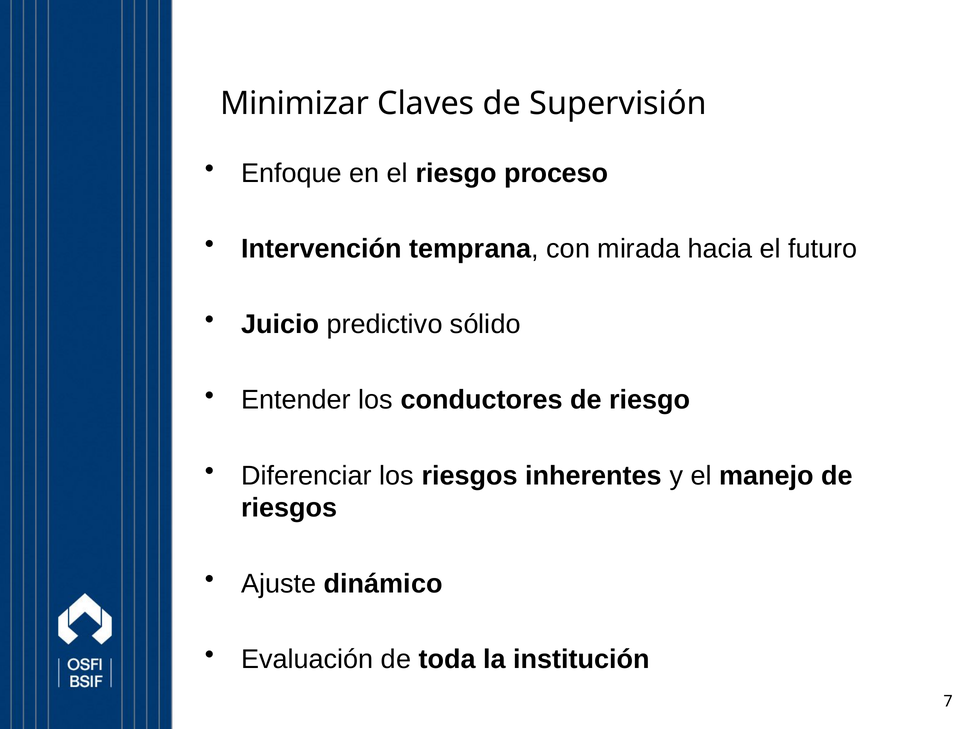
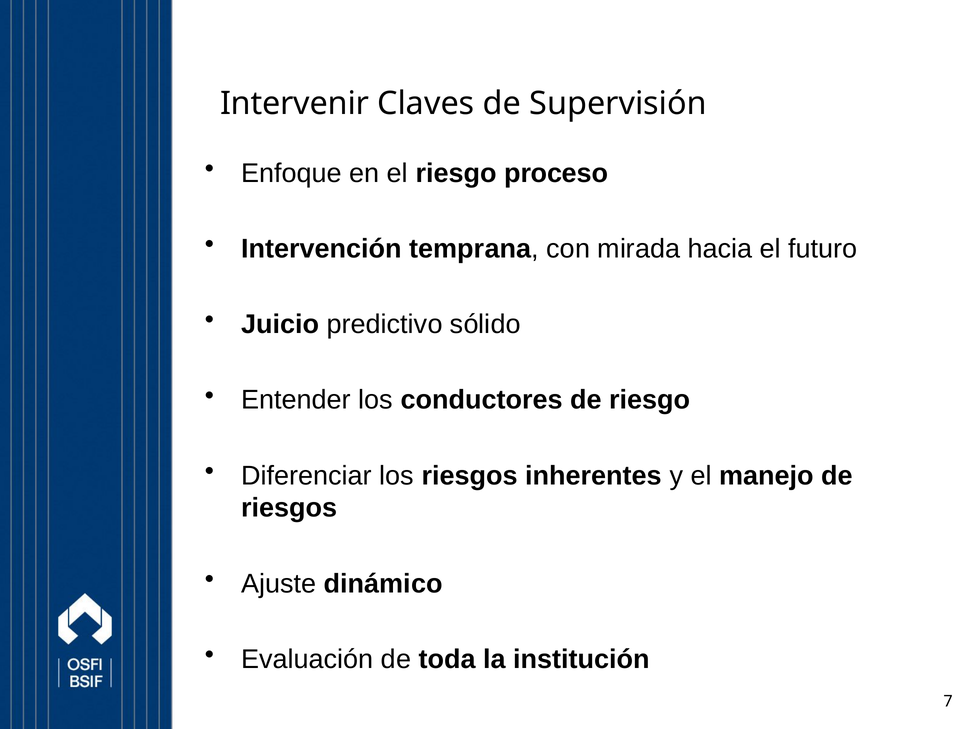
Minimizar: Minimizar -> Intervenir
